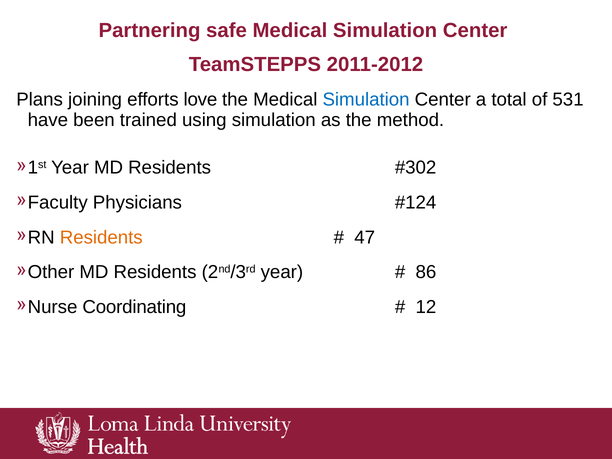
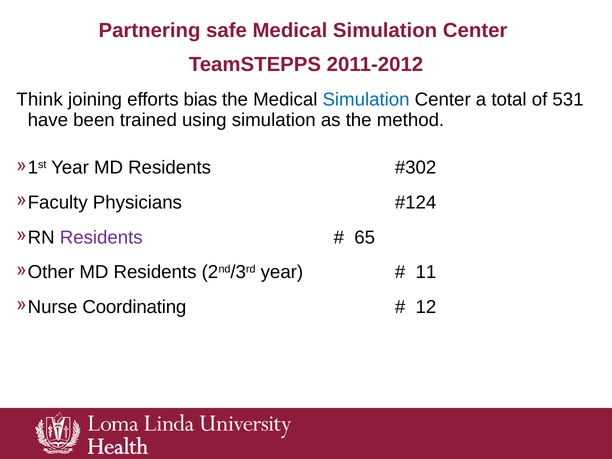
Plans: Plans -> Think
love: love -> bias
Residents at (101, 237) colour: orange -> purple
47: 47 -> 65
86: 86 -> 11
